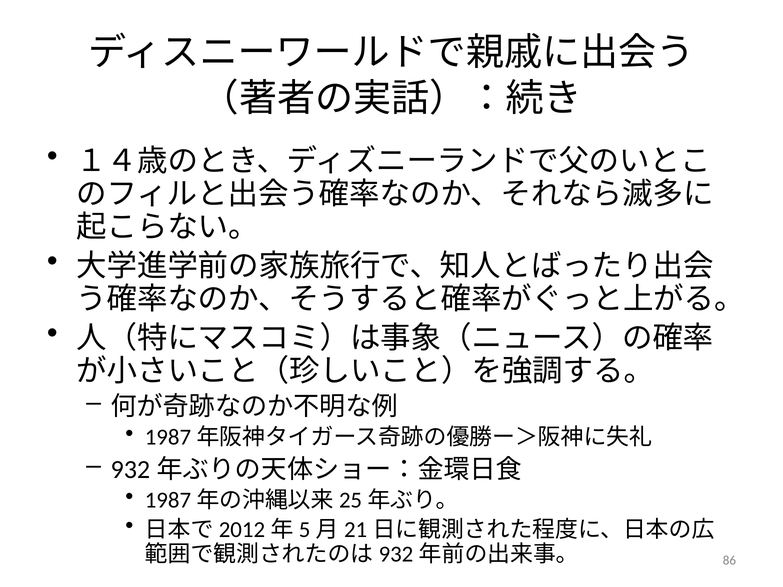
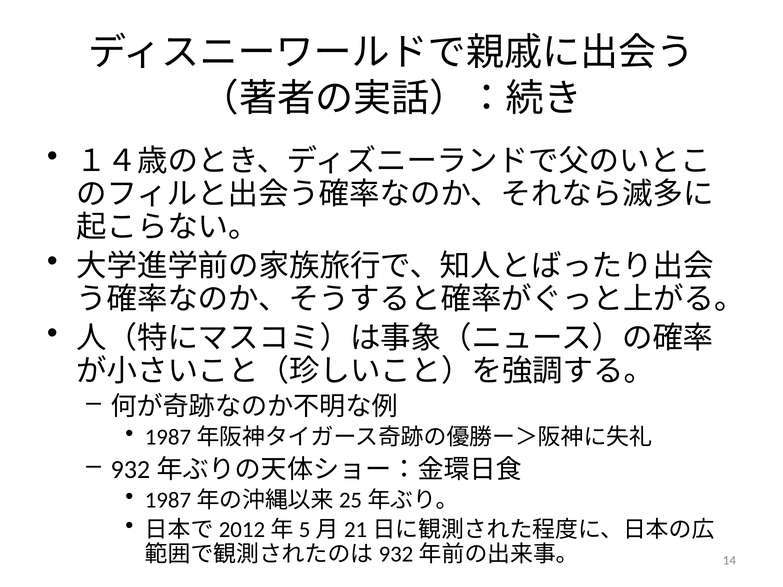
86: 86 -> 14
